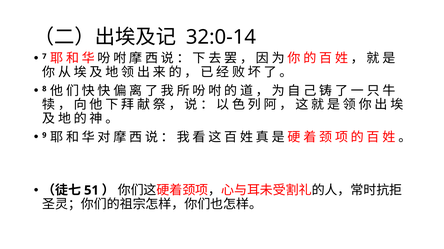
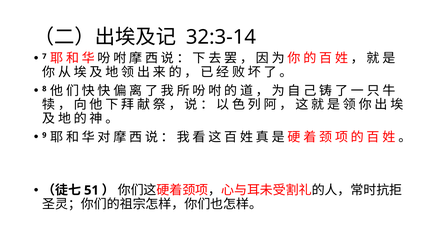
32:0-14: 32:0-14 -> 32:3-14
